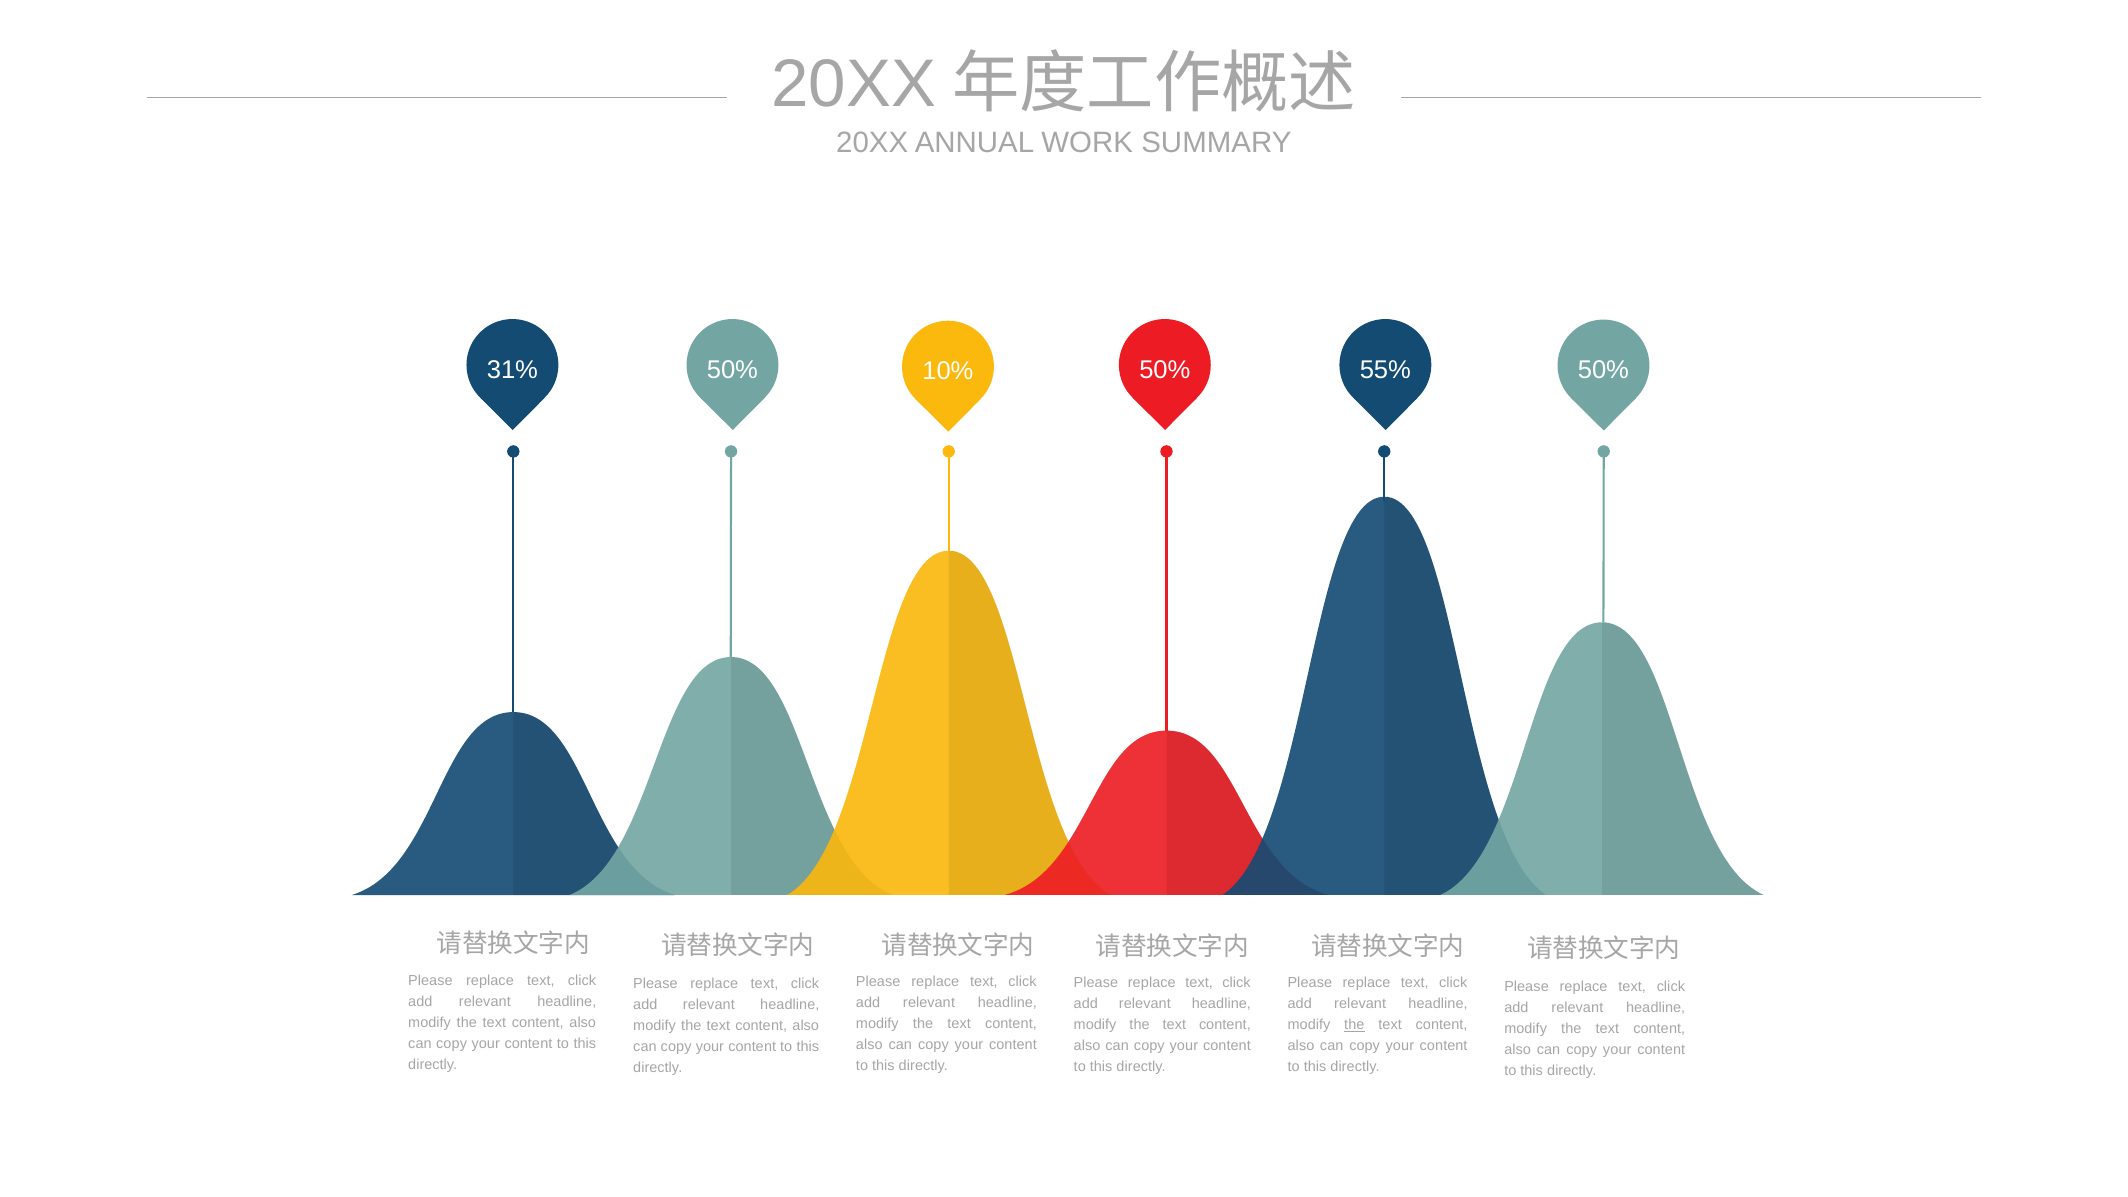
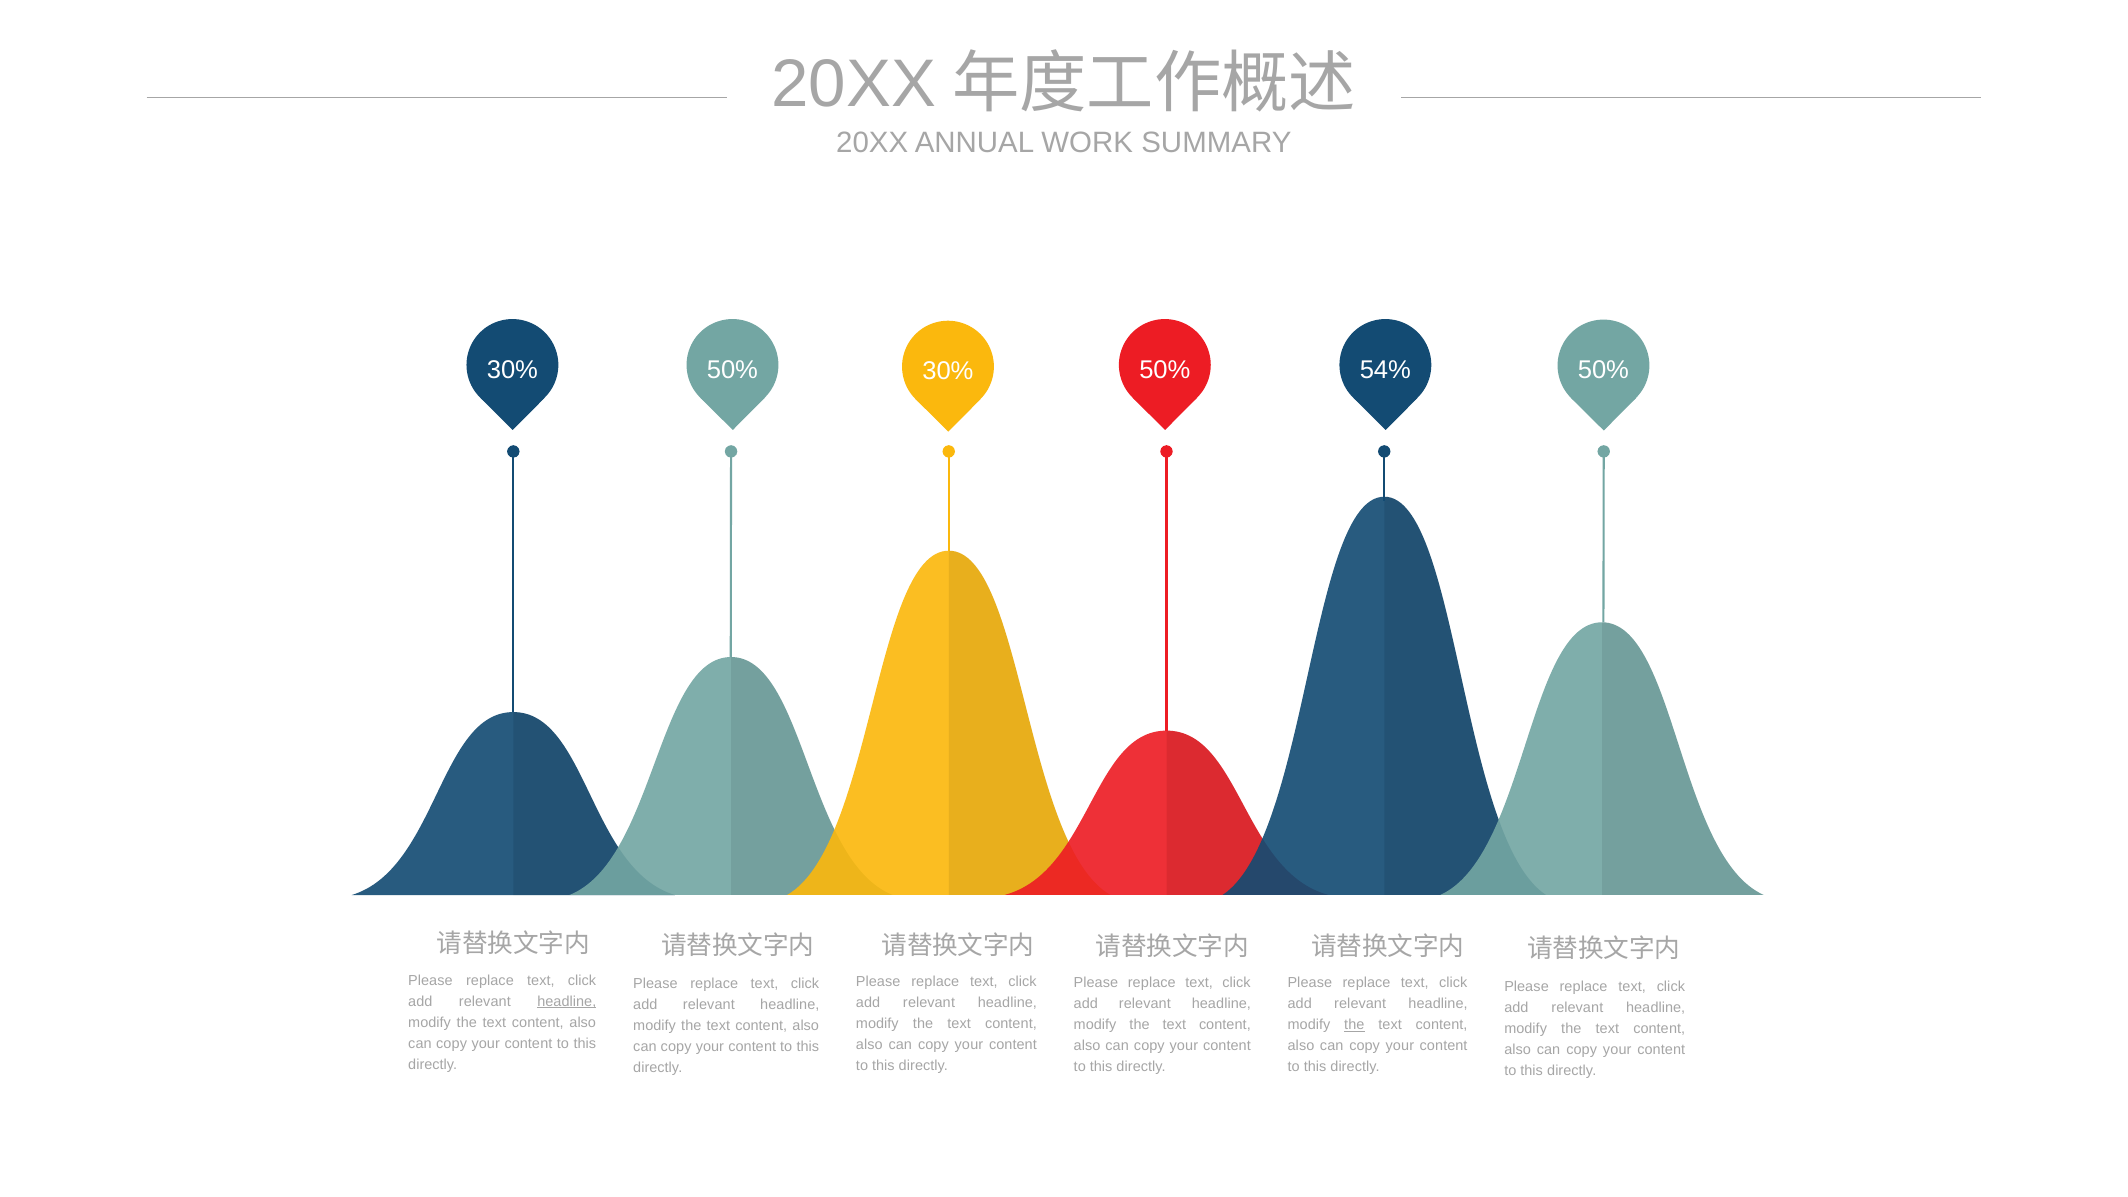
31% at (512, 370): 31% -> 30%
10% at (948, 371): 10% -> 30%
55%: 55% -> 54%
headline at (567, 1001) underline: none -> present
